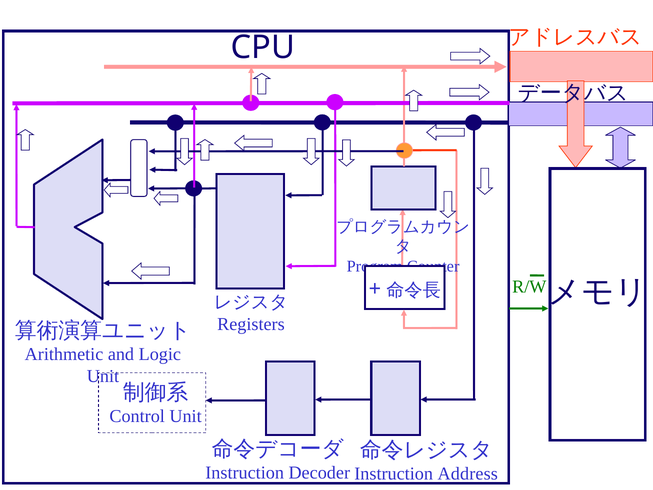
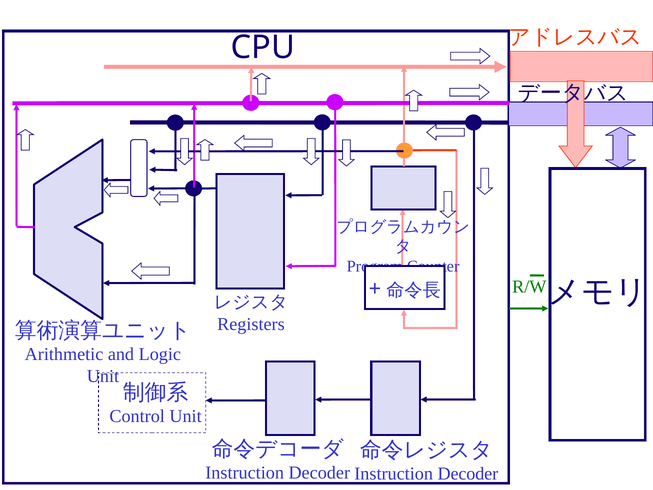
Address at (468, 473): Address -> Decoder
